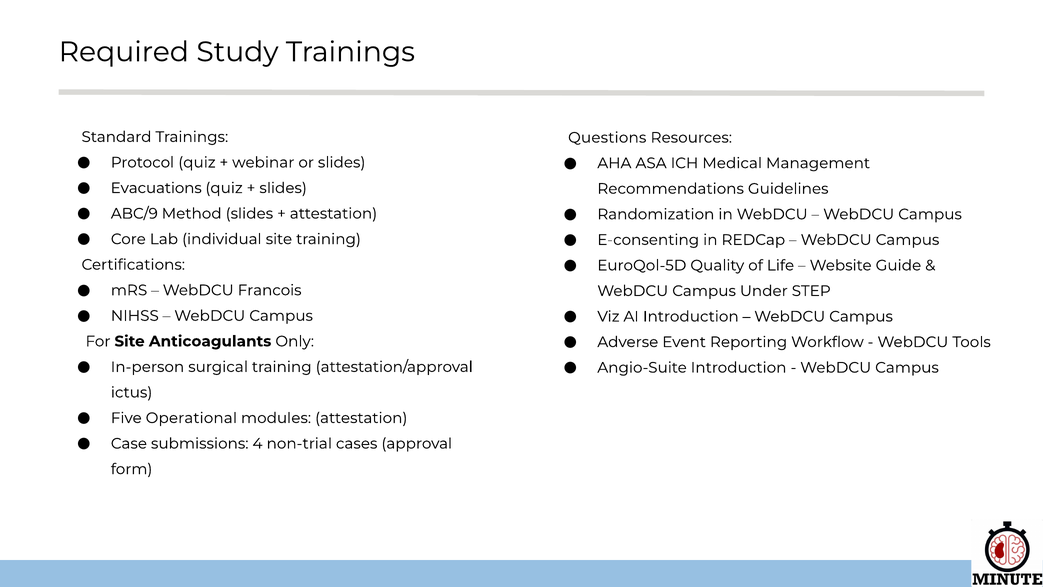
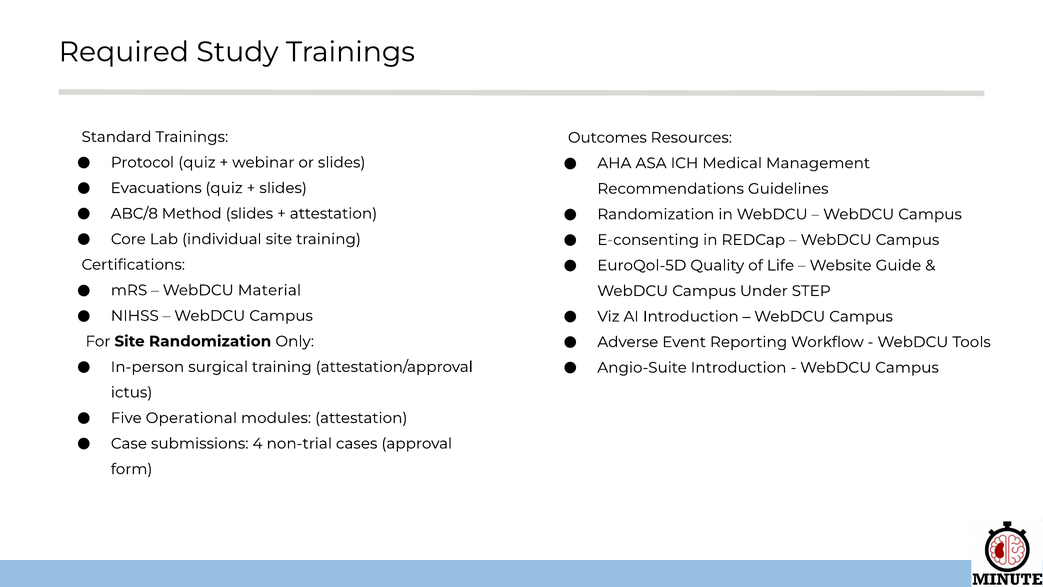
Questions: Questions -> Outcomes
ABC/9: ABC/9 -> ABC/8
Francois: Francois -> Material
Site Anticoagulants: Anticoagulants -> Randomization
